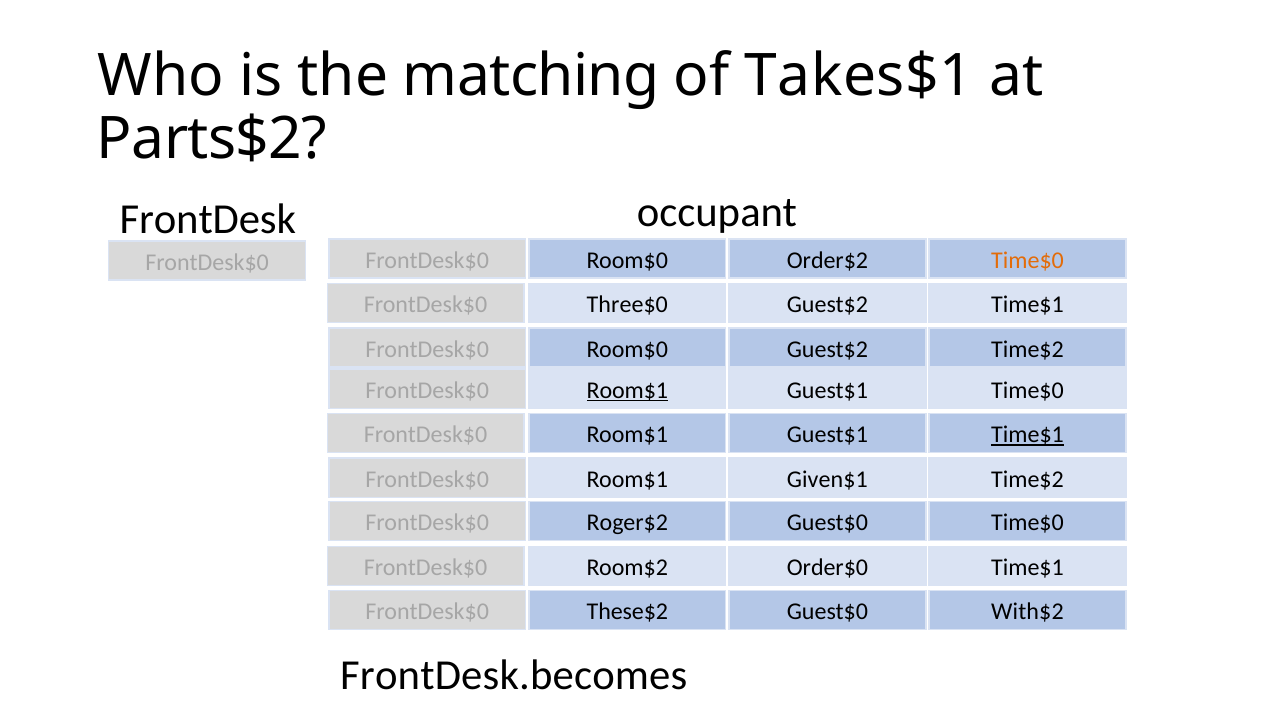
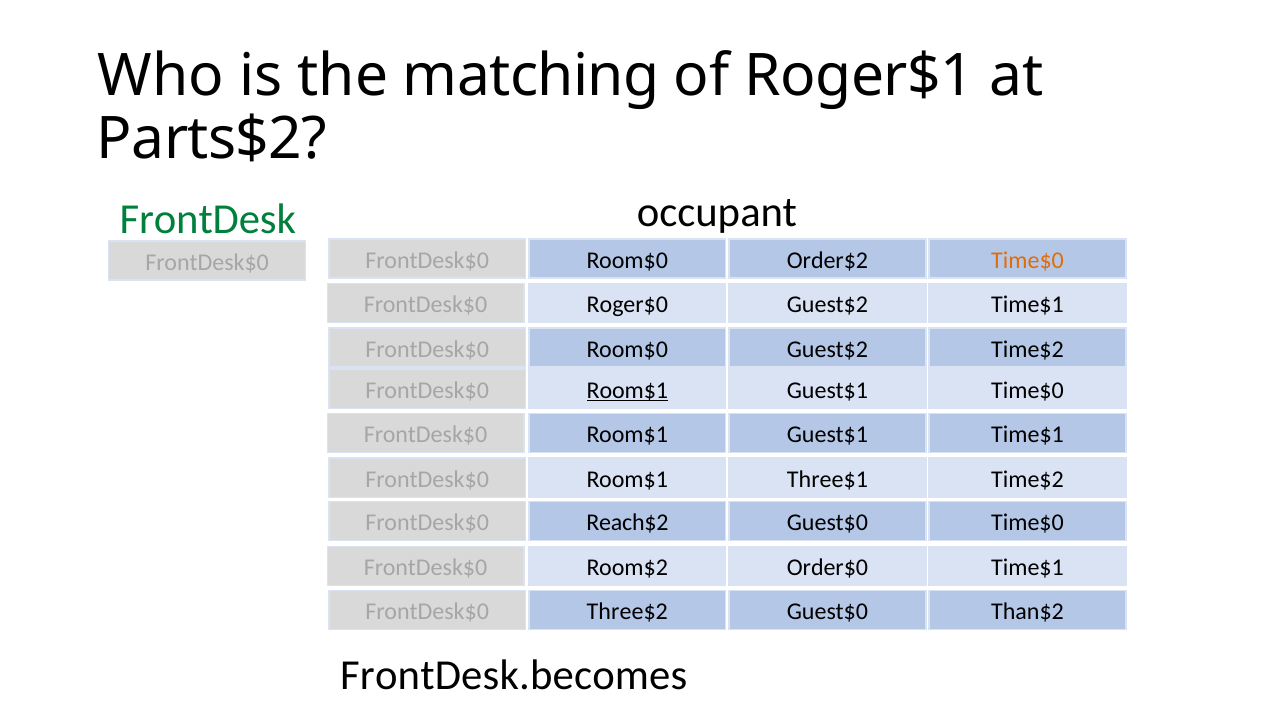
Takes$1: Takes$1 -> Roger$1
FrontDesk colour: black -> green
Three$0: Three$0 -> Roger$0
Time$1 at (1028, 435) underline: present -> none
Given$1: Given$1 -> Three$1
Roger$2: Roger$2 -> Reach$2
These$2: These$2 -> Three$2
With$2: With$2 -> Than$2
